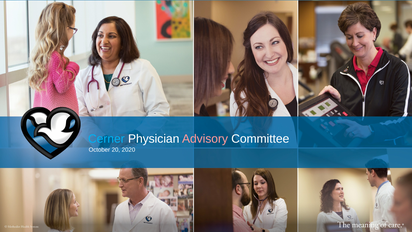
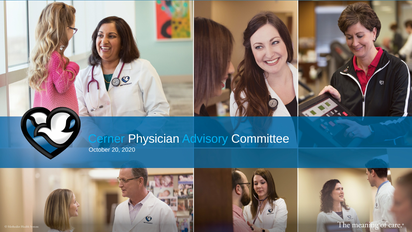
Advisory colour: pink -> light blue
